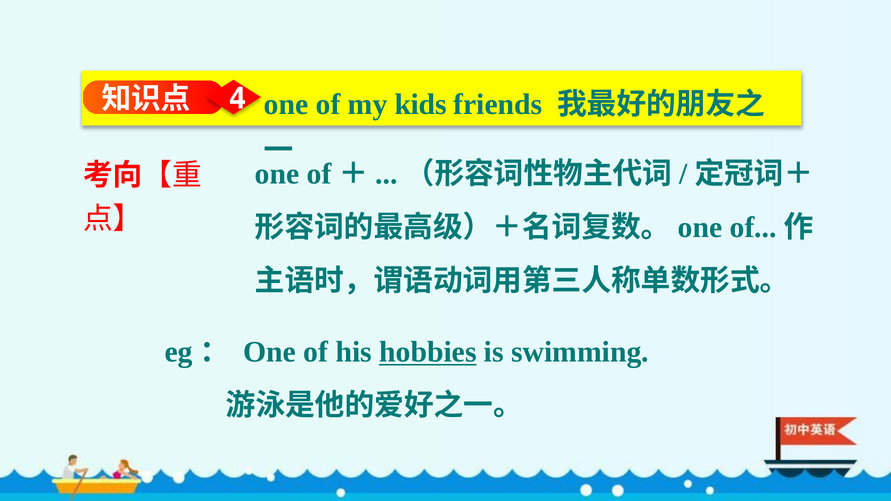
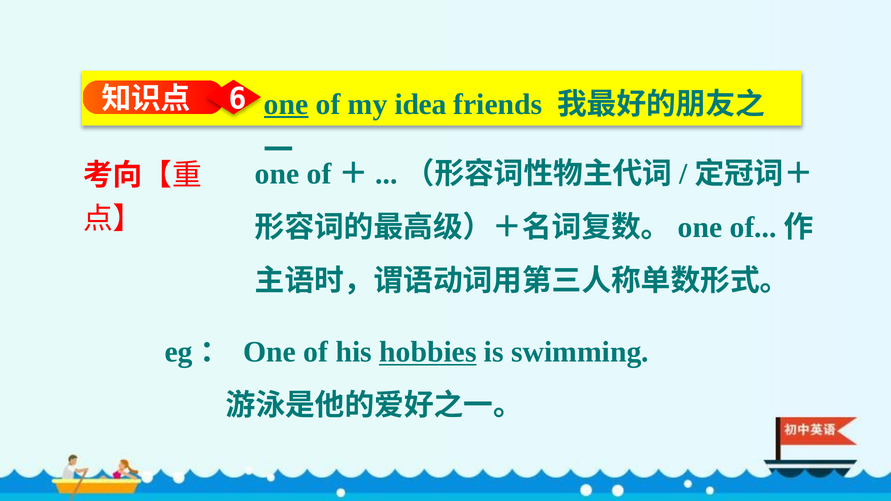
4: 4 -> 6
one at (286, 104) underline: none -> present
kids: kids -> idea
